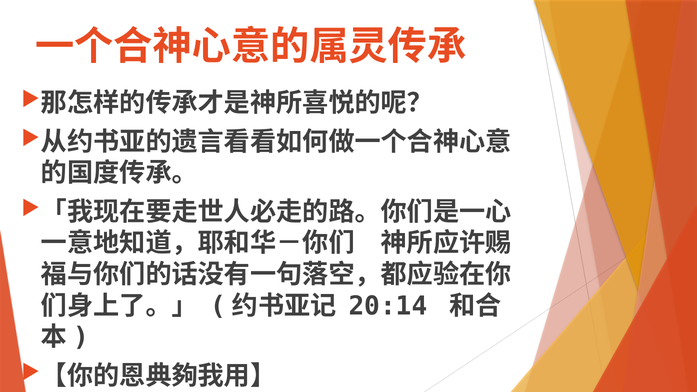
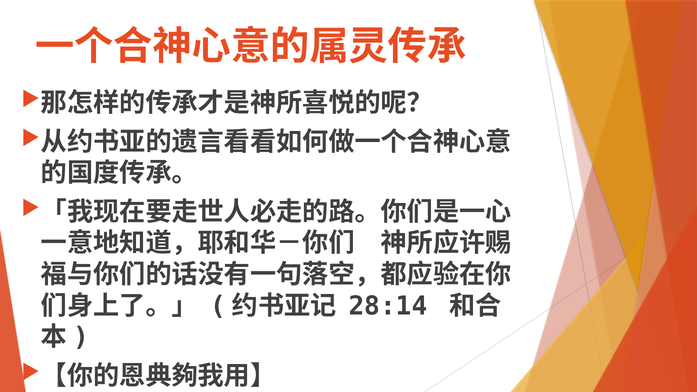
20:14: 20:14 -> 28:14
